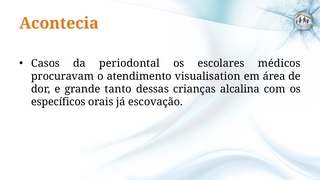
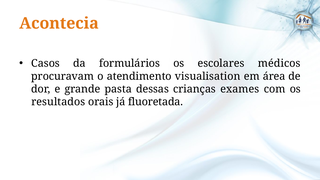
periodontal: periodontal -> formulários
tanto: tanto -> pasta
alcalina: alcalina -> exames
específicos: específicos -> resultados
escovação: escovação -> fluoretada
